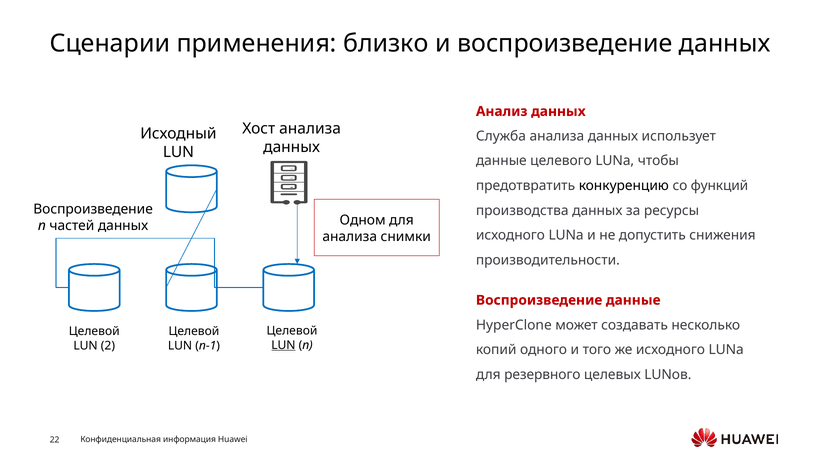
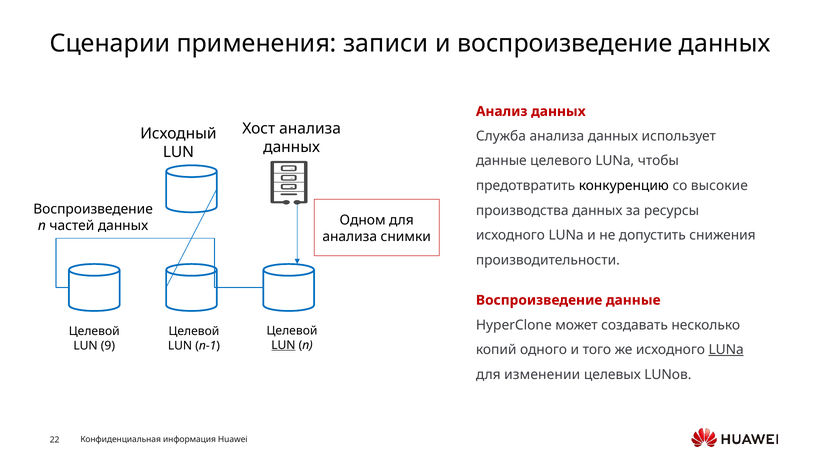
близко: близко -> записи
функций: функций -> высокие
2: 2 -> 9
LUNа at (726, 350) underline: none -> present
резервного: резервного -> изменении
